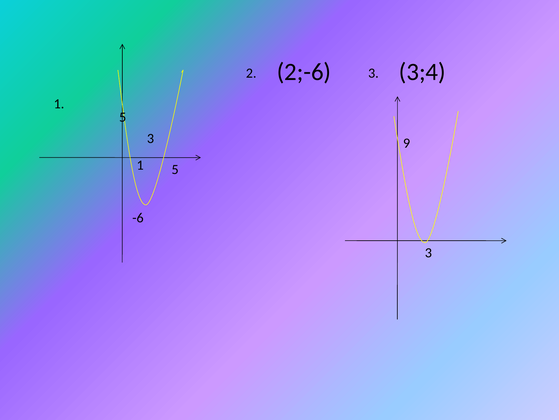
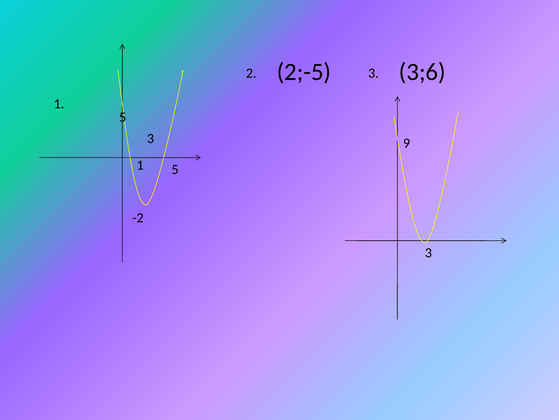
2;-6: 2;-6 -> 2;-5
3;4: 3;4 -> 3;6
-6: -6 -> -2
